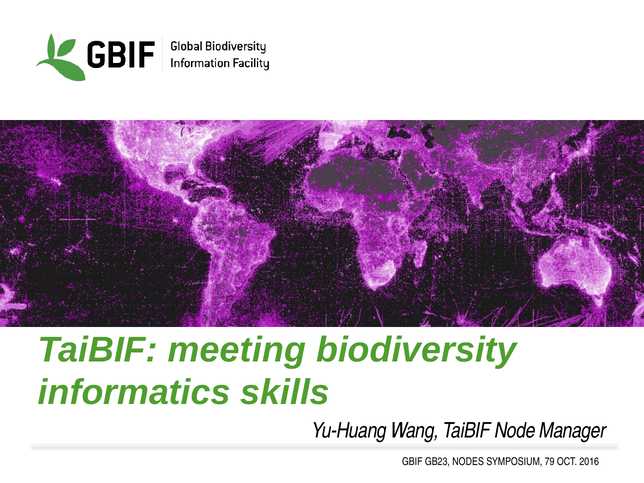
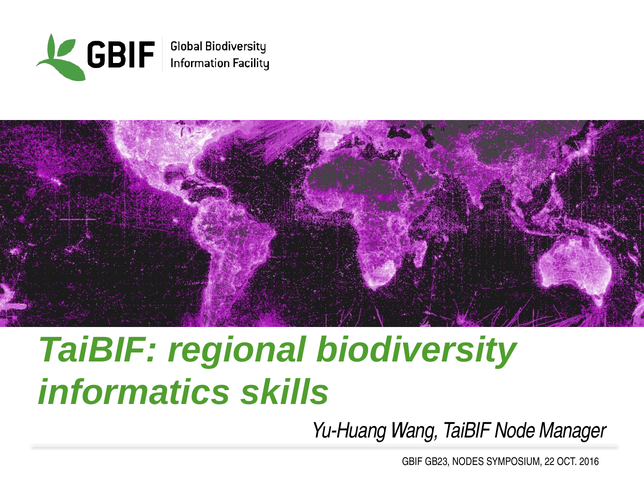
meeting: meeting -> regional
79: 79 -> 22
